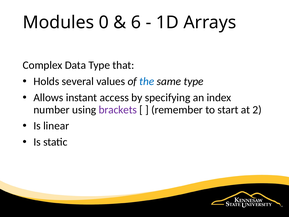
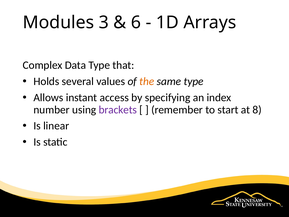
0: 0 -> 3
the colour: blue -> orange
2: 2 -> 8
